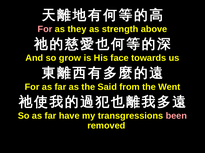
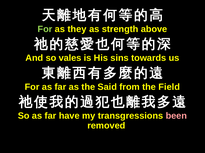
For at (45, 29) colour: pink -> light green
grow: grow -> vales
face: face -> sins
Went: Went -> Field
